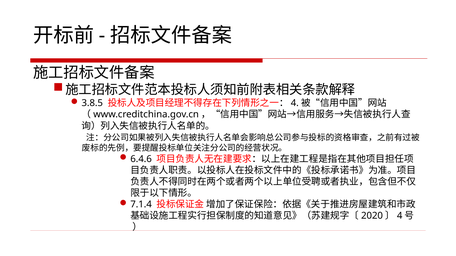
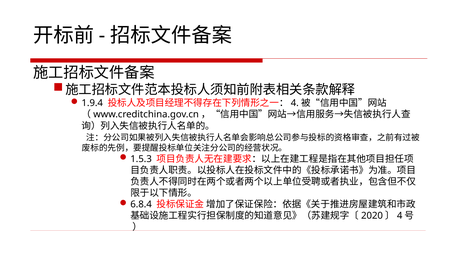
3.8.5: 3.8.5 -> 1.9.4
6.4.6: 6.4.6 -> 1.5.3
7.1.4: 7.1.4 -> 6.8.4
